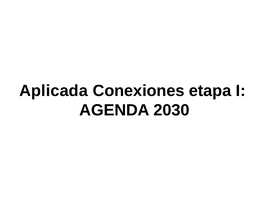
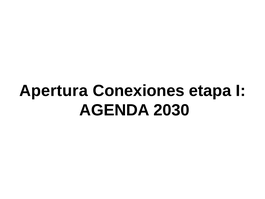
Aplicada: Aplicada -> Apertura
